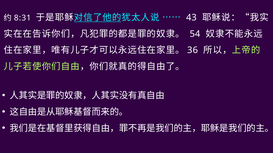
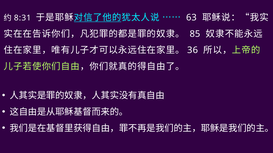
43: 43 -> 63
54: 54 -> 85
